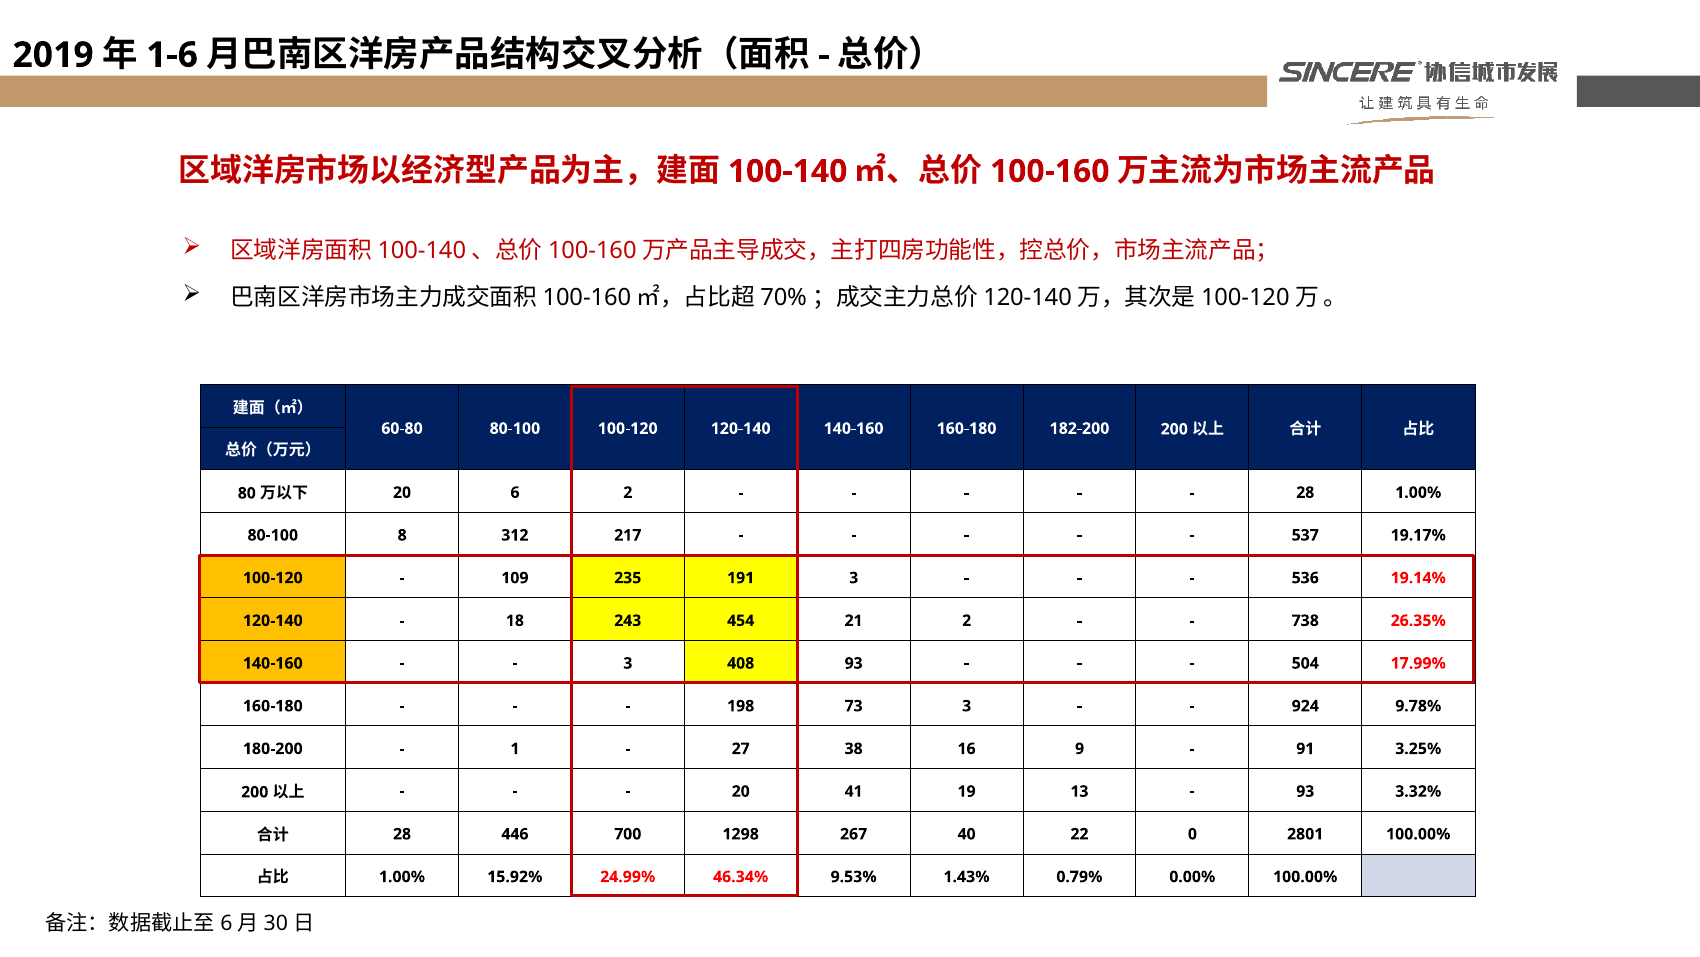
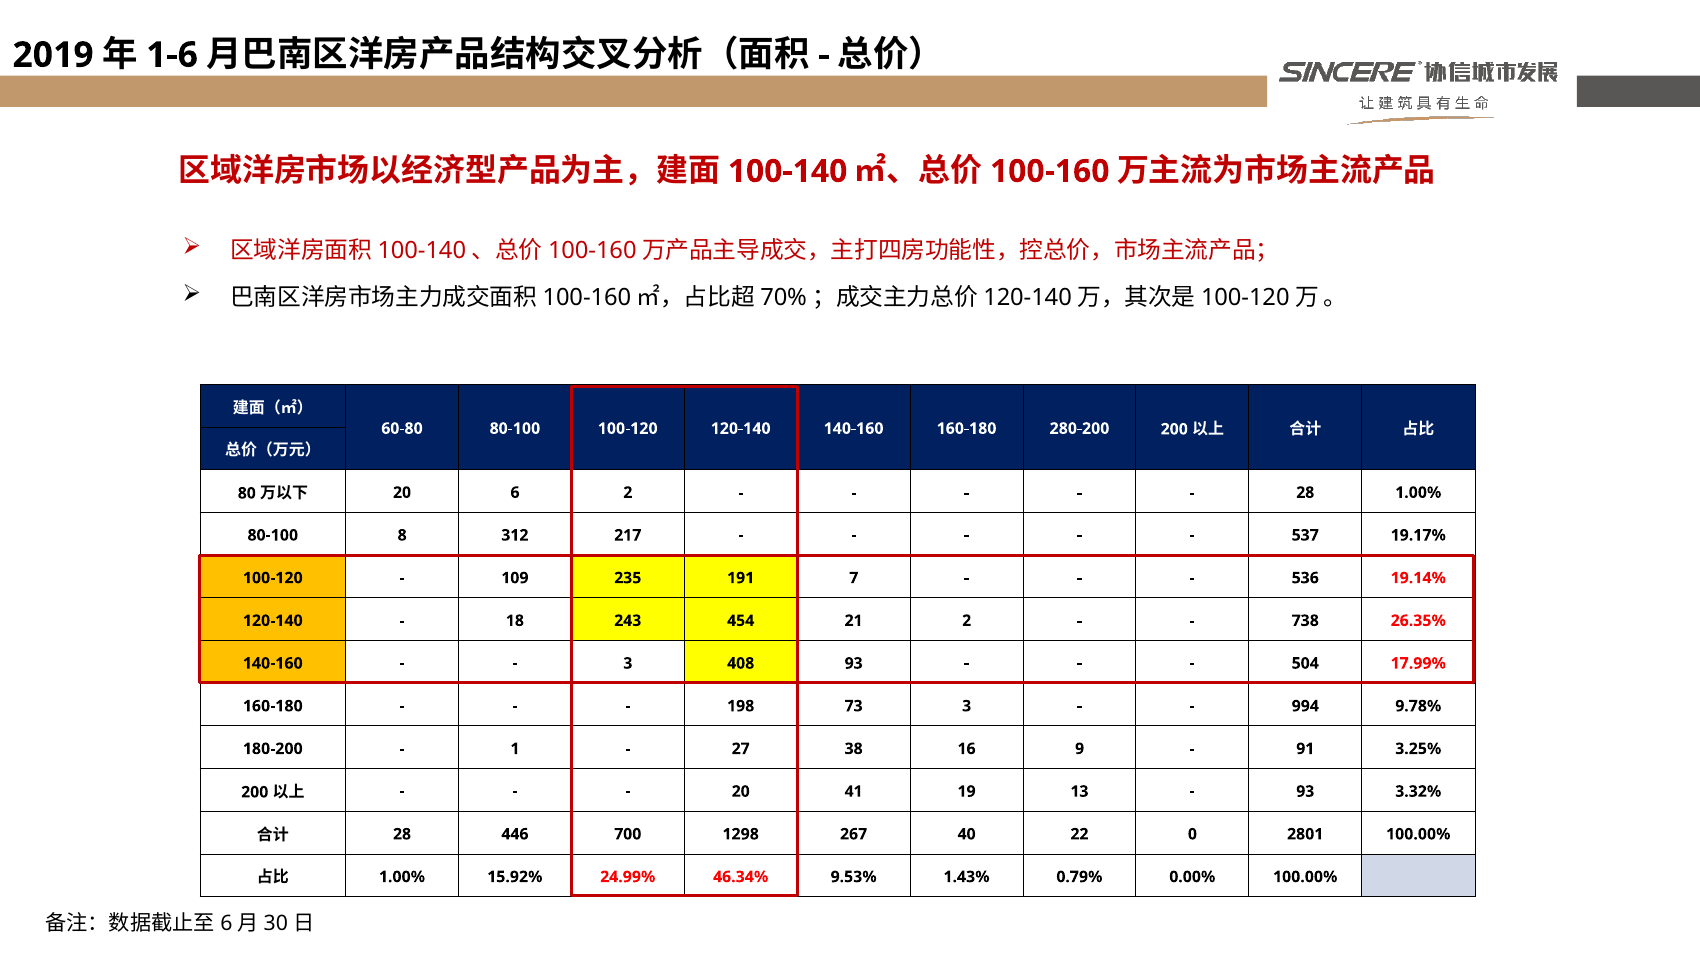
182-200: 182-200 -> 280-200
191 3: 3 -> 7
924: 924 -> 994
